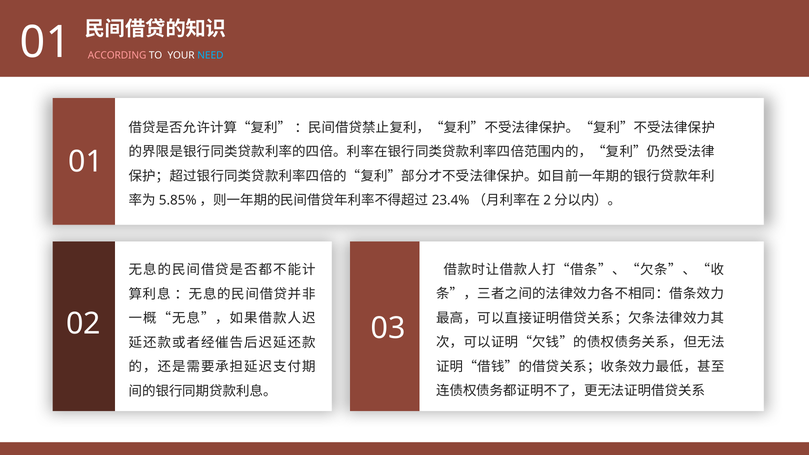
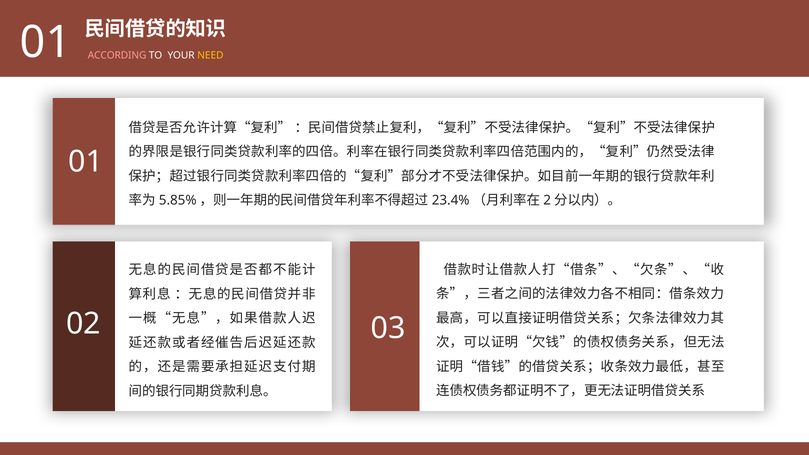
NEED colour: light blue -> yellow
